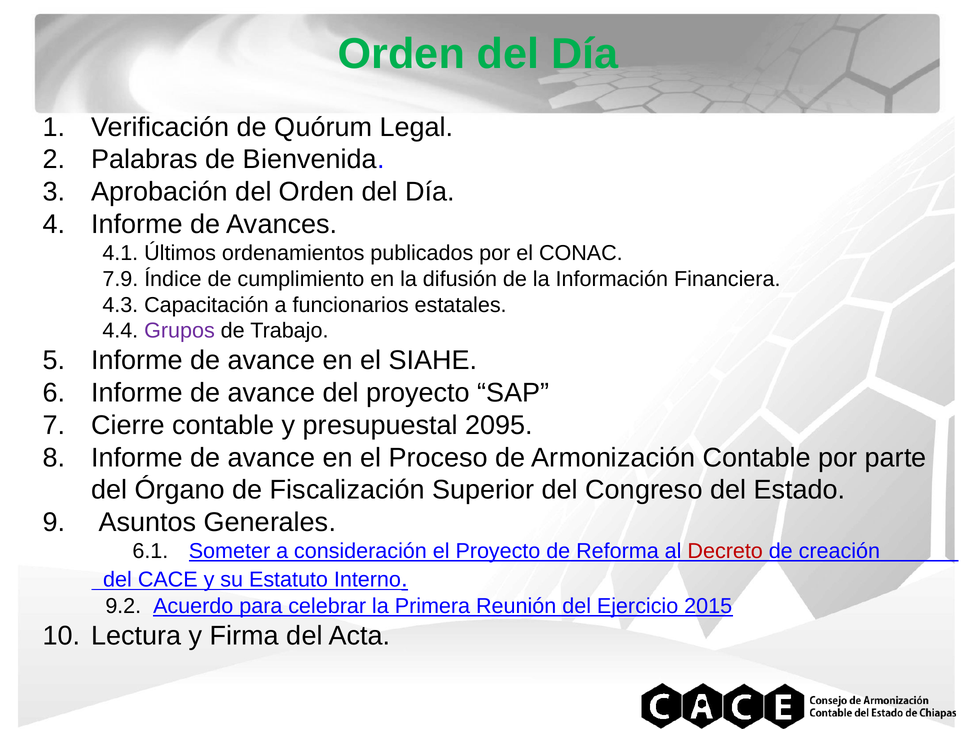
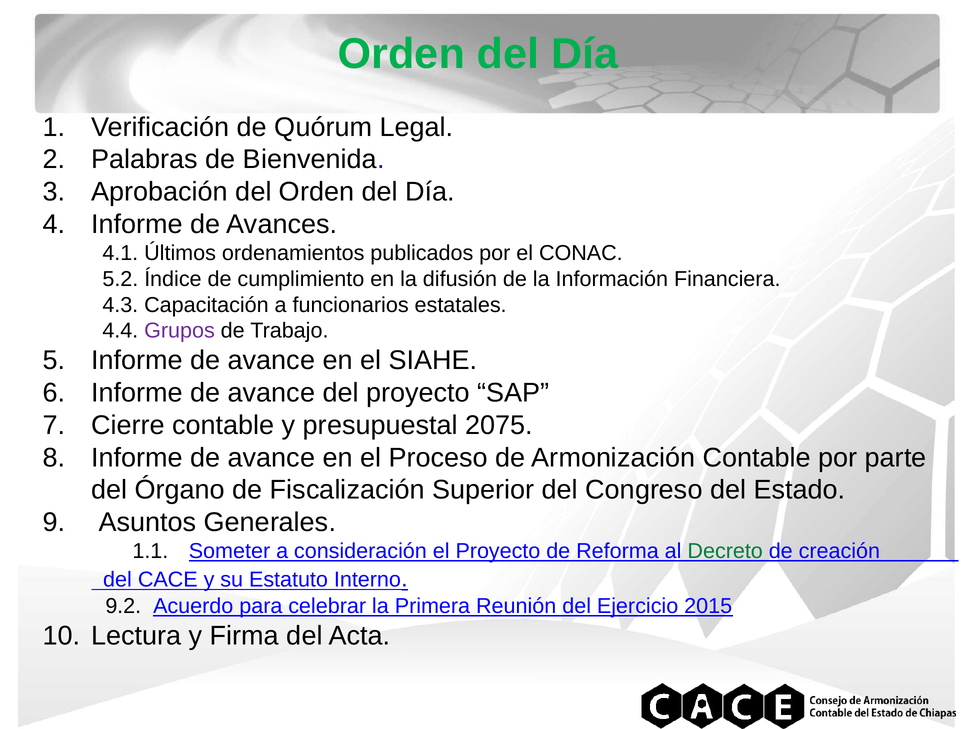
7.9: 7.9 -> 5.2
2095: 2095 -> 2075
6.1: 6.1 -> 1.1
Decreto colour: red -> green
